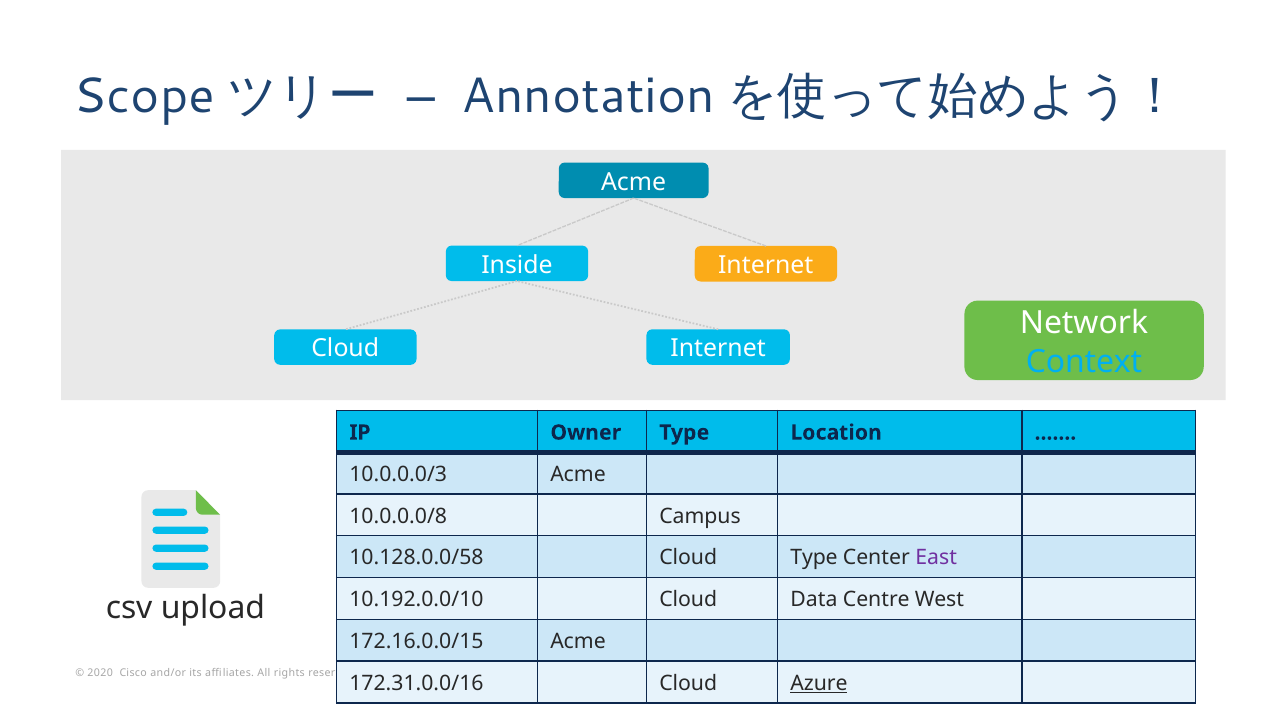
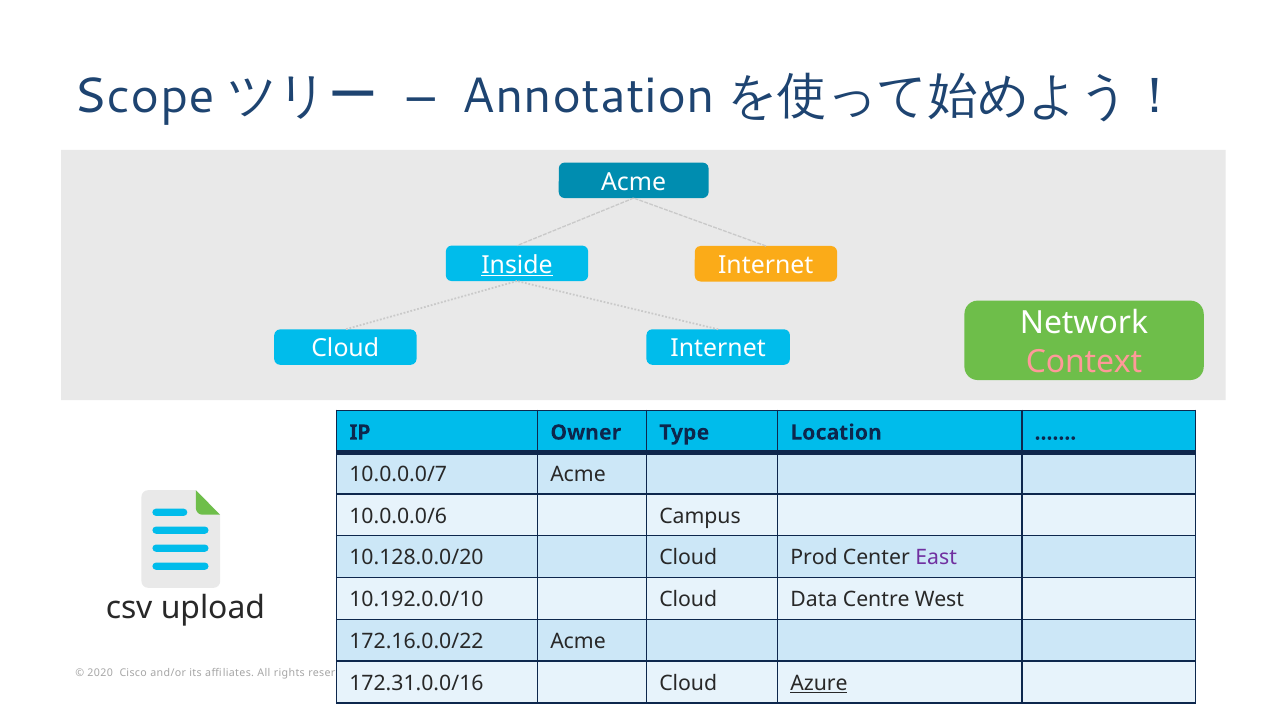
Inside underline: none -> present
Context colour: light blue -> pink
10.0.0.0/3: 10.0.0.0/3 -> 10.0.0.0/7
10.0.0.0/8: 10.0.0.0/8 -> 10.0.0.0/6
10.128.0.0/58: 10.128.0.0/58 -> 10.128.0.0/20
Cloud Type: Type -> Prod
172.16.0.0/15: 172.16.0.0/15 -> 172.16.0.0/22
